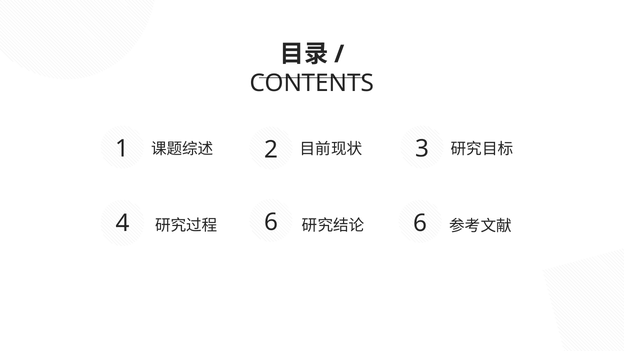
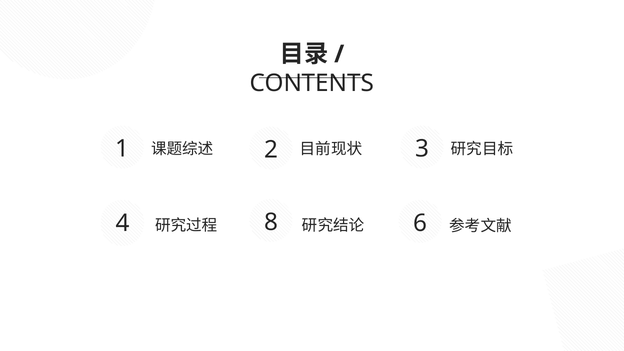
4 6: 6 -> 8
